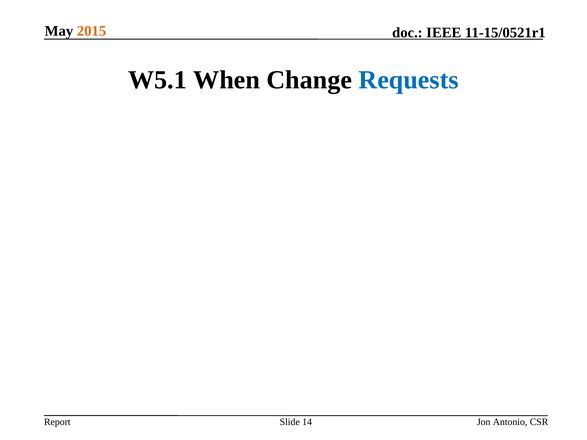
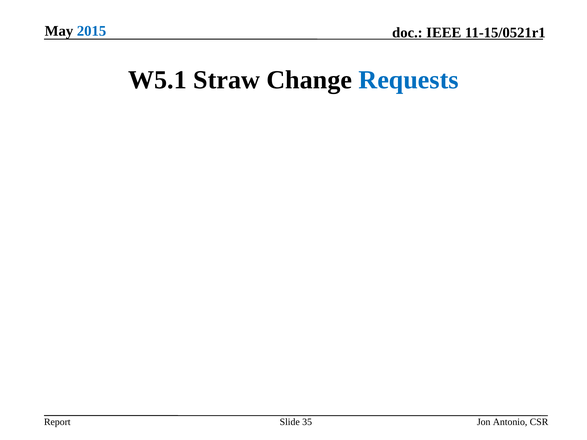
2015 colour: orange -> blue
When: When -> Straw
14: 14 -> 35
